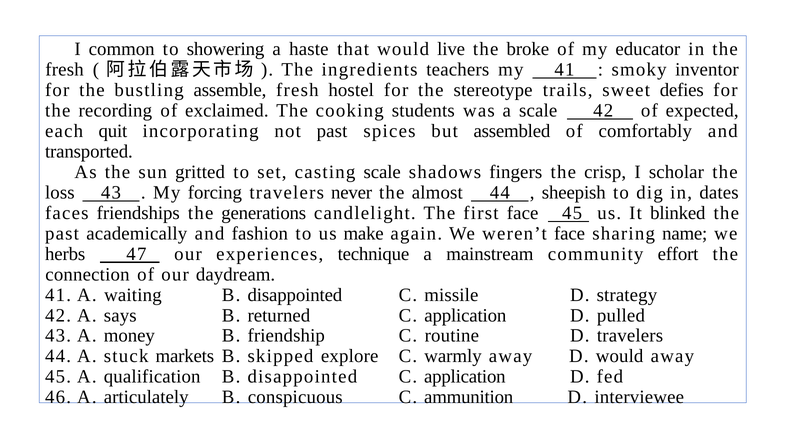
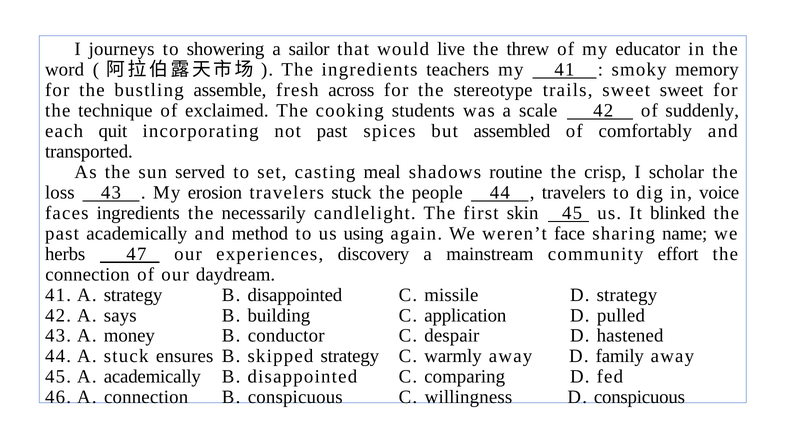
common: common -> journeys
haste: haste -> sailor
broke: broke -> threw
fresh at (65, 70): fresh -> word
inventor: inventor -> memory
hostel: hostel -> across
sweet defies: defies -> sweet
recording: recording -> technique
expected: expected -> suddenly
gritted: gritted -> served
casting scale: scale -> meal
fingers: fingers -> routine
forcing: forcing -> erosion
travelers never: never -> stuck
almost: almost -> people
sheepish at (574, 193): sheepish -> travelers
dates: dates -> voice
faces friendships: friendships -> ingredients
generations: generations -> necessarily
first face: face -> skin
fashion: fashion -> method
make: make -> using
technique: technique -> discovery
A waiting: waiting -> strategy
returned: returned -> building
friendship: friendship -> conductor
routine: routine -> despair
D travelers: travelers -> hastened
markets: markets -> ensures
skipped explore: explore -> strategy
D would: would -> family
A qualification: qualification -> academically
disappointed C application: application -> comparing
A articulately: articulately -> connection
ammunition: ammunition -> willingness
D interviewee: interviewee -> conspicuous
